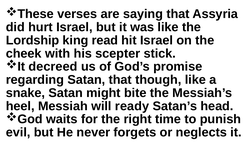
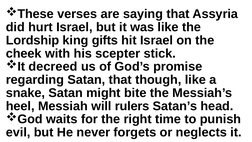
read: read -> gifts
ready: ready -> rulers
